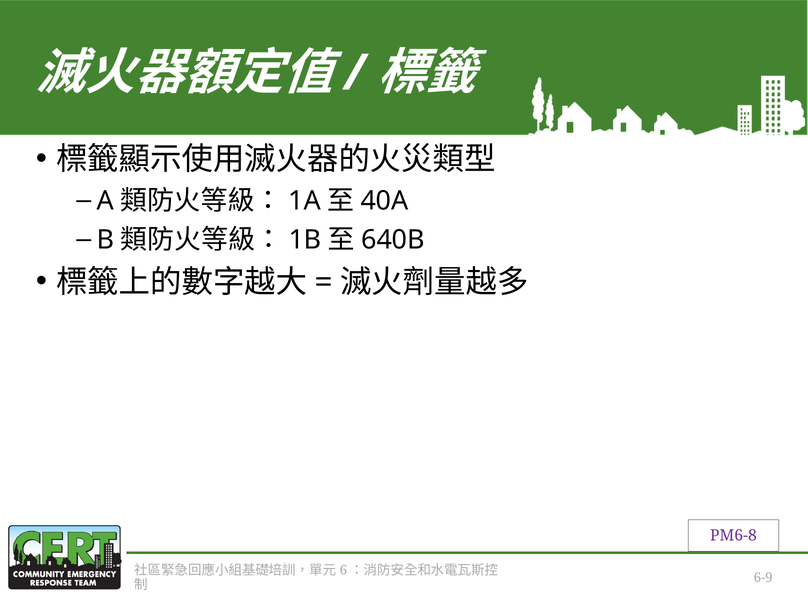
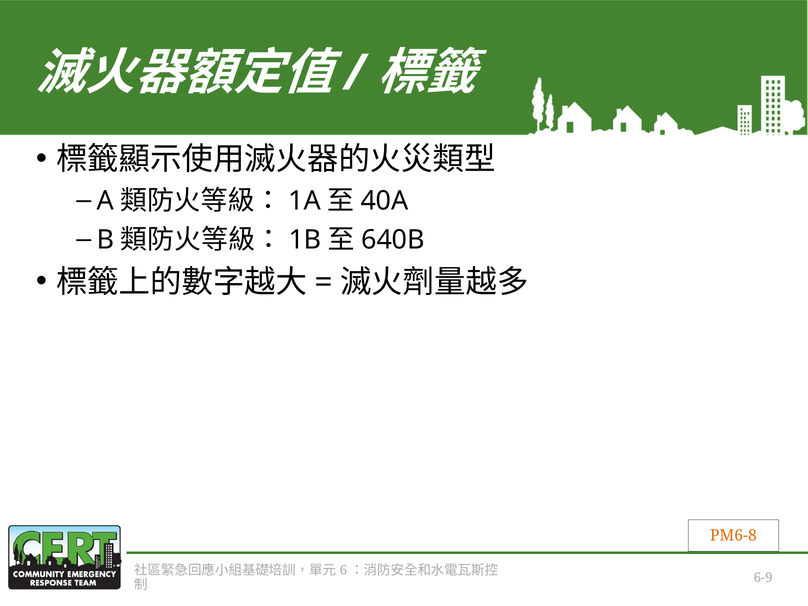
PM6-8 colour: purple -> orange
